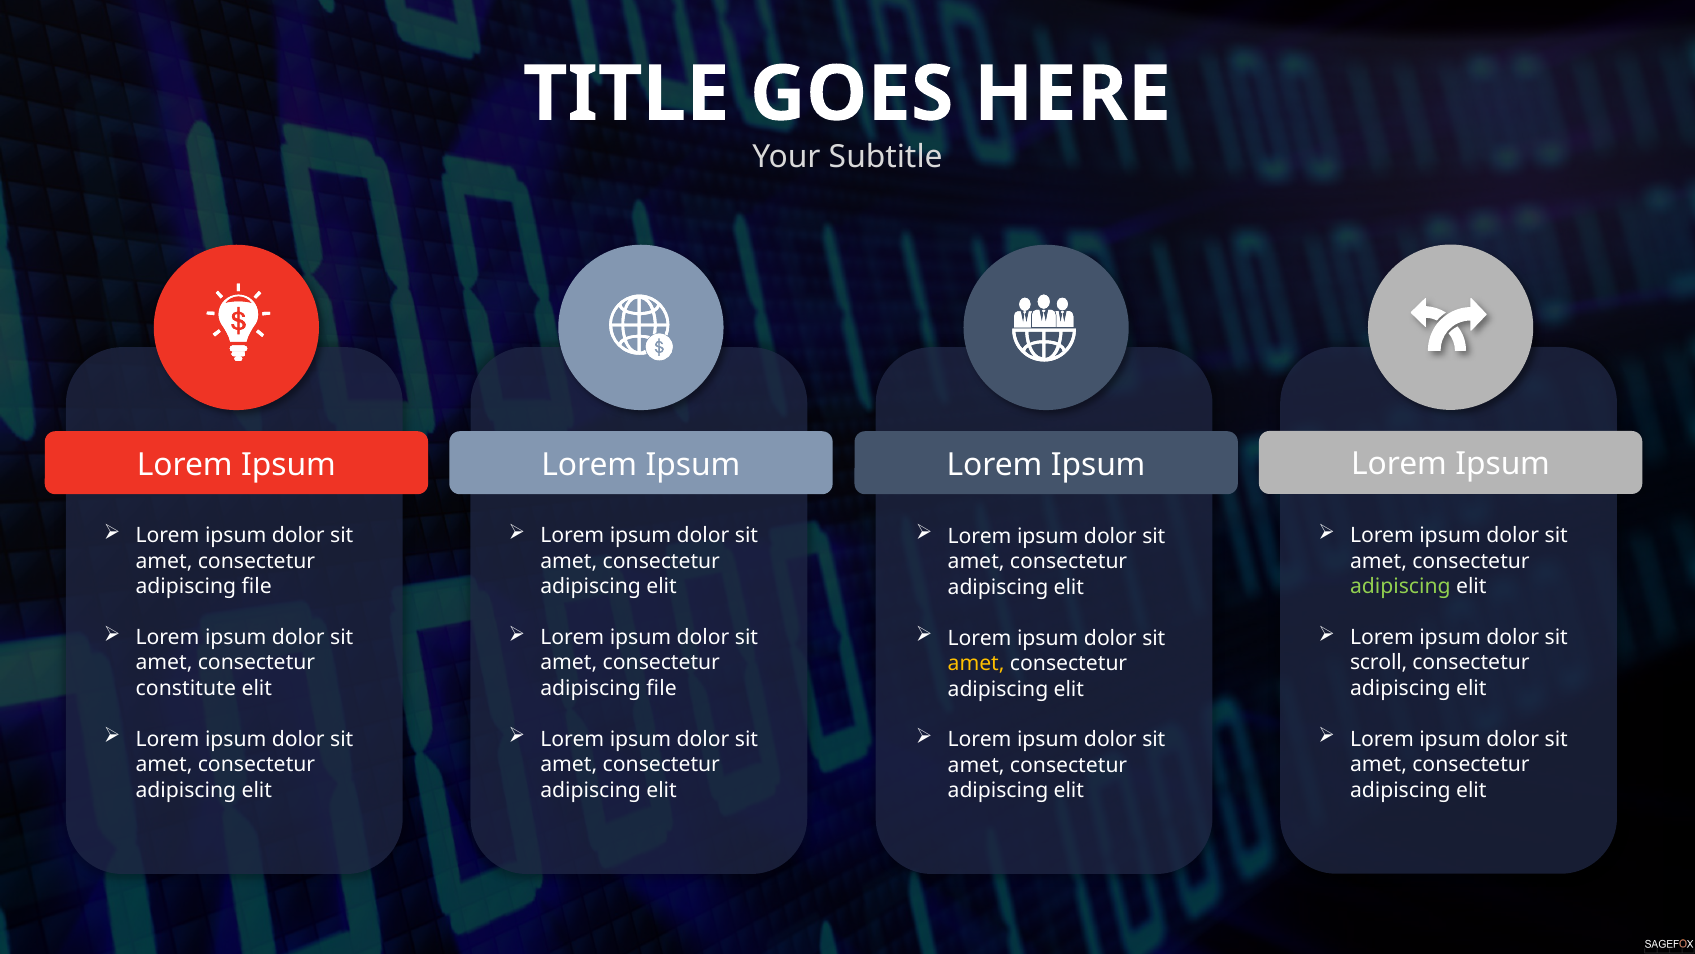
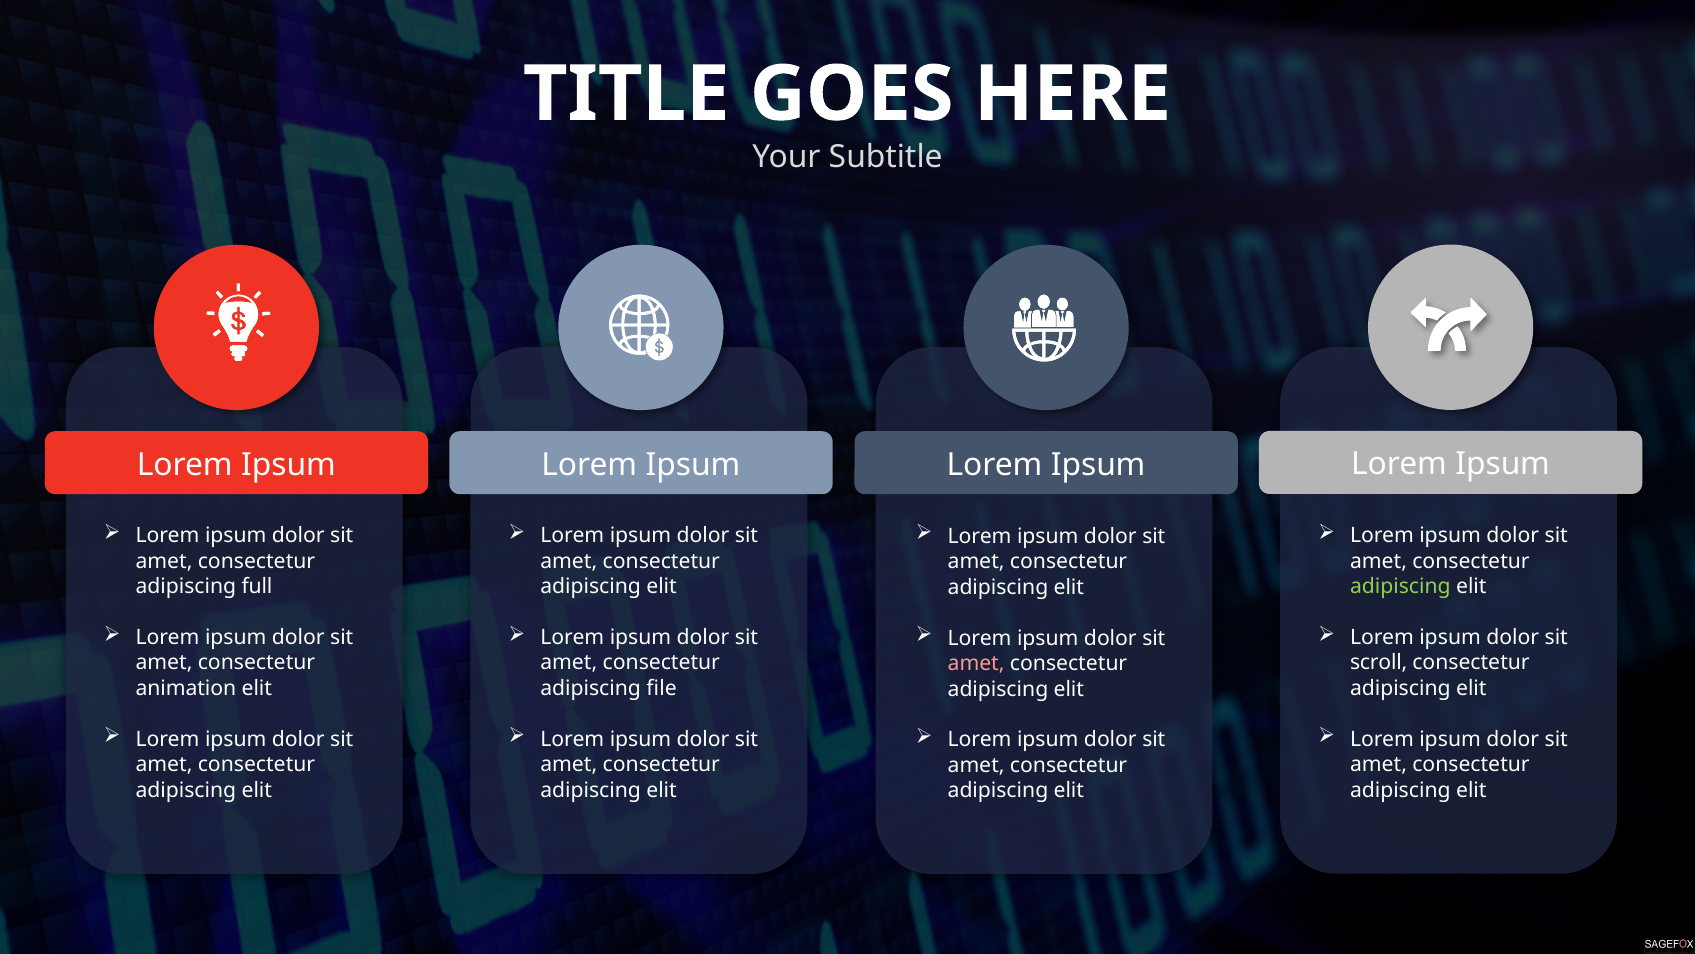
file at (257, 586): file -> full
amet at (976, 663) colour: yellow -> pink
constitute: constitute -> animation
